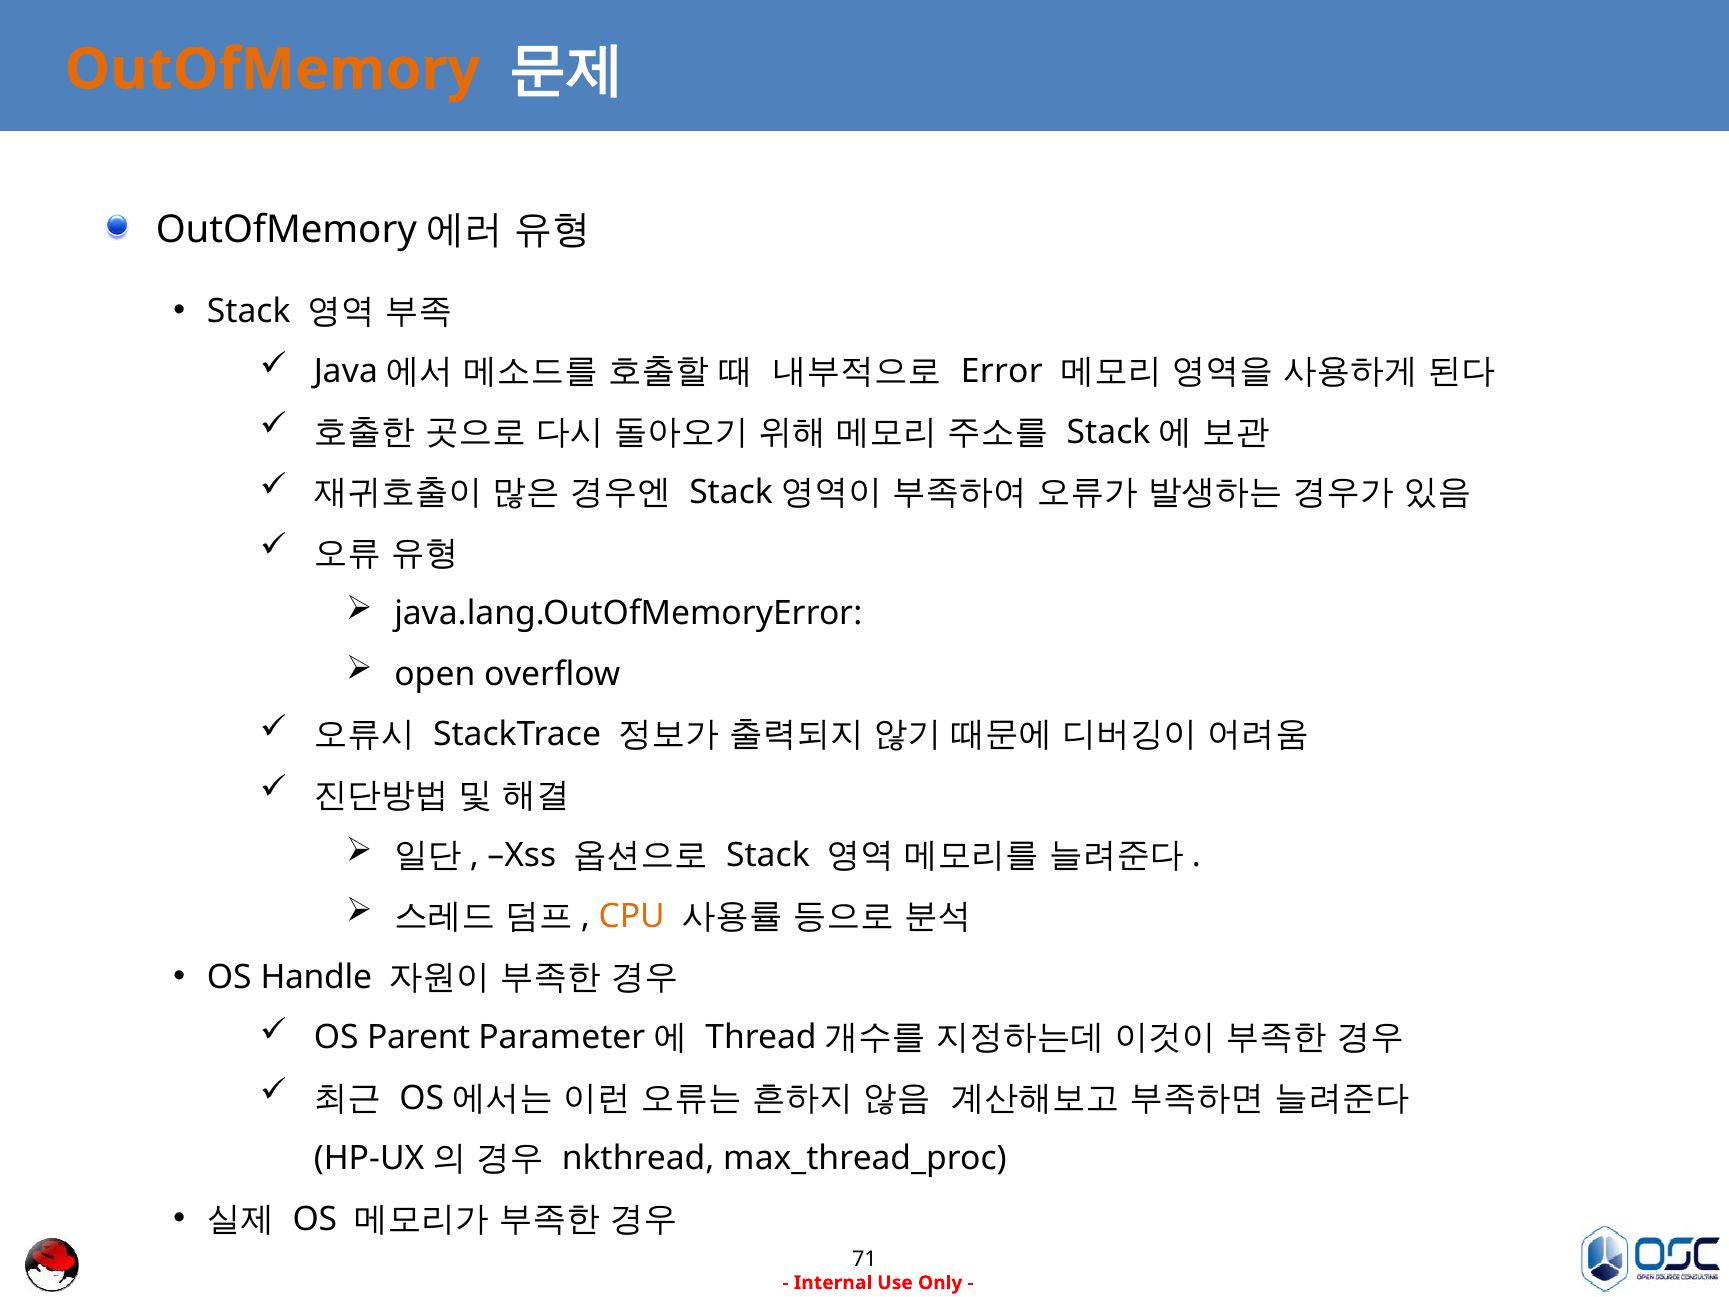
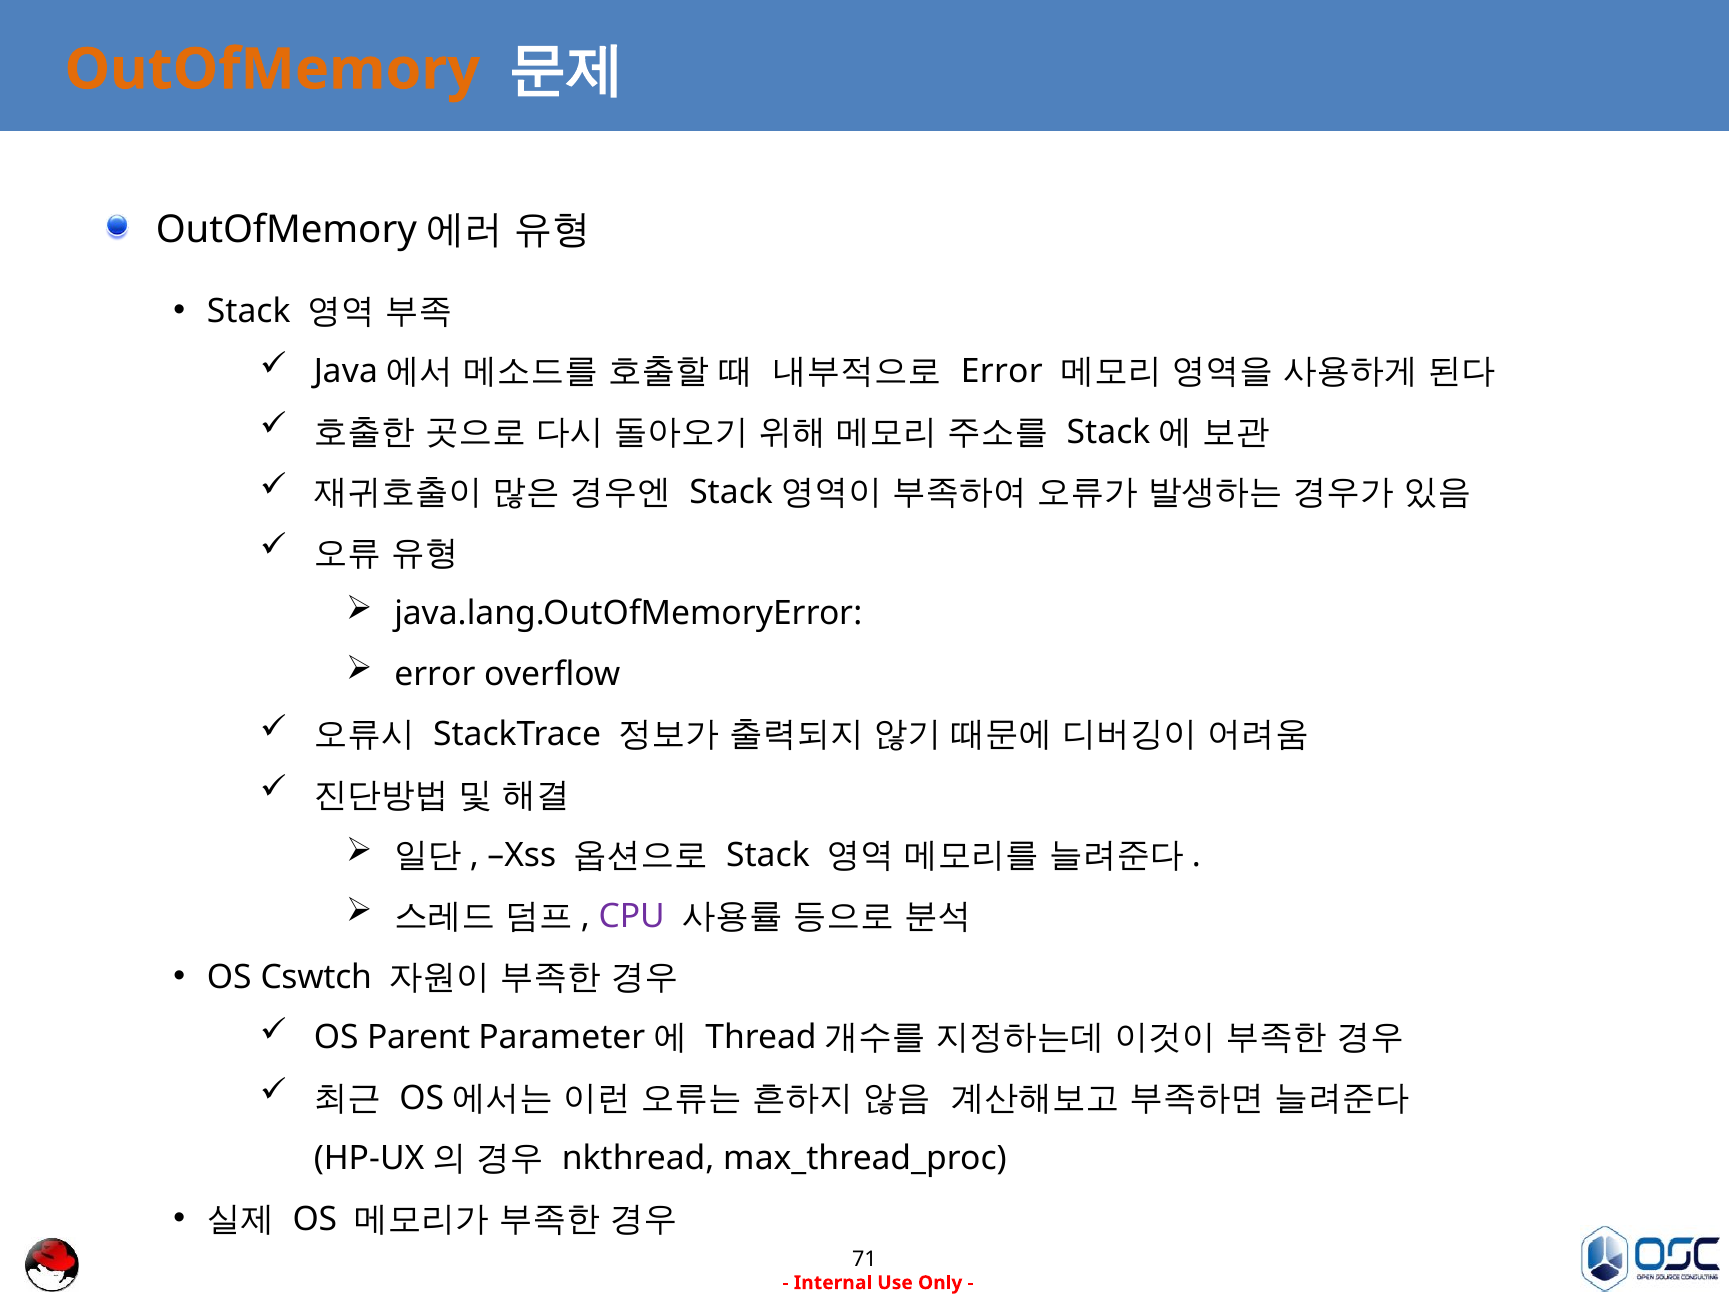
open at (435, 674): open -> error
CPU colour: orange -> purple
Handle: Handle -> Cswtch
